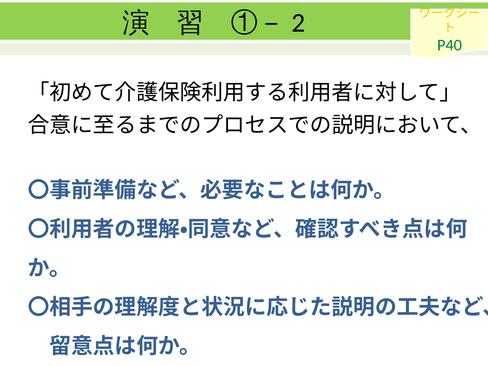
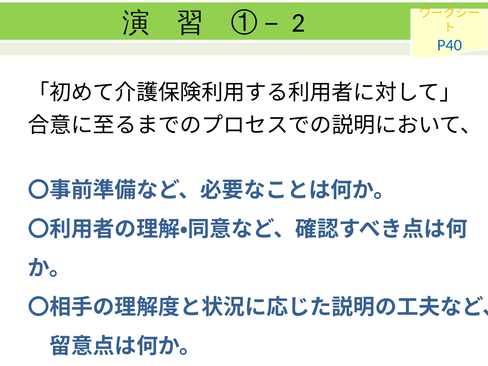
P40 colour: green -> blue
